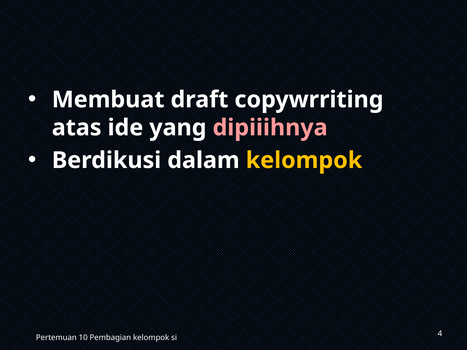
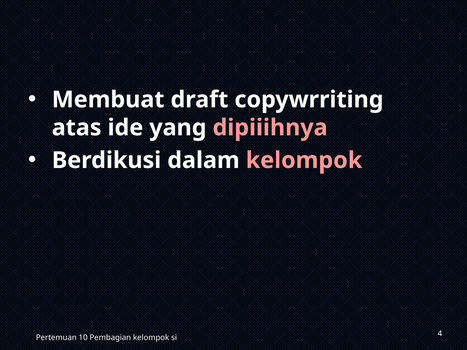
kelompok at (304, 160) colour: yellow -> pink
